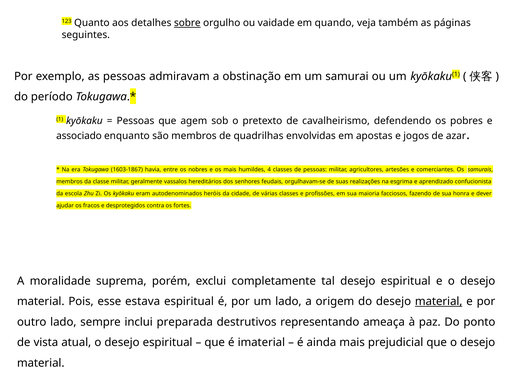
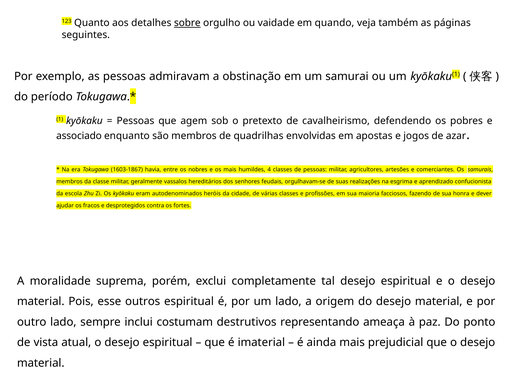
estava: estava -> outros
material at (439, 301) underline: present -> none
preparada: preparada -> costumam
